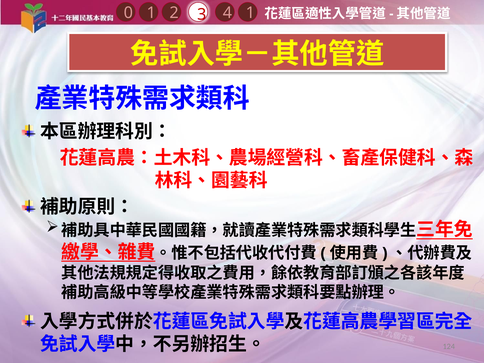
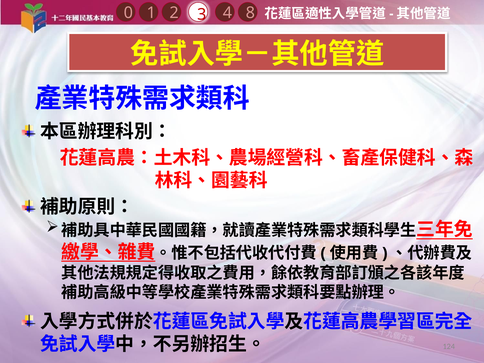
4 1: 1 -> 8
